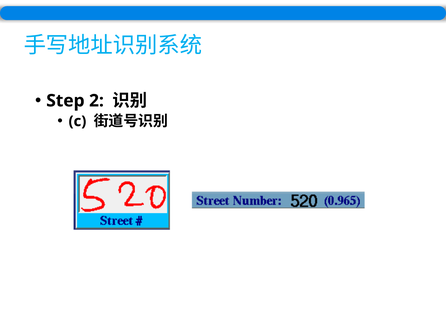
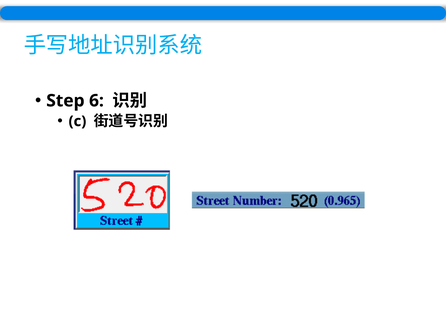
2: 2 -> 6
